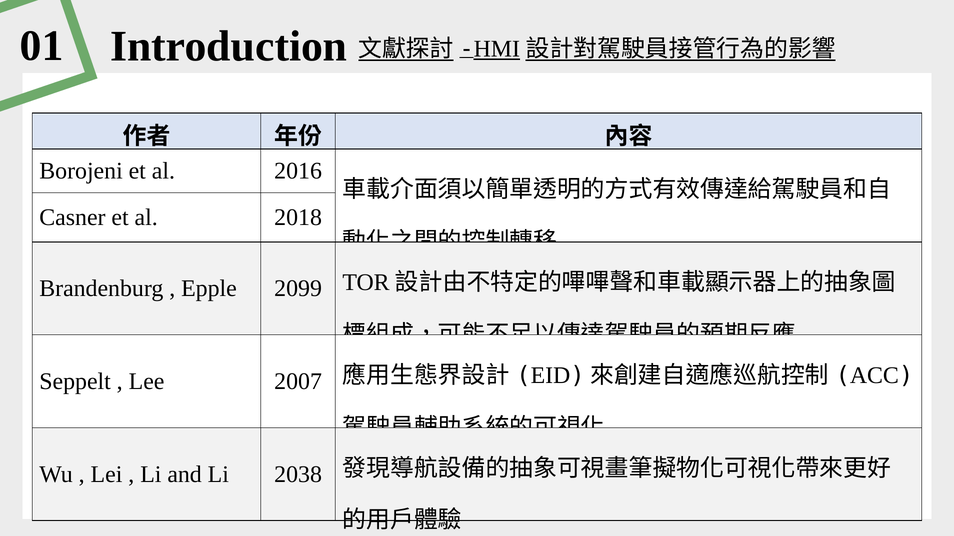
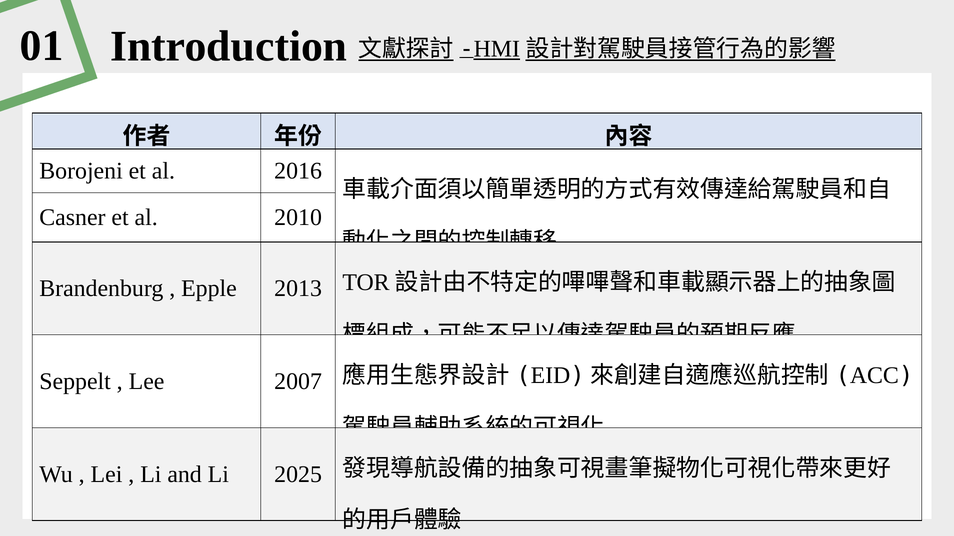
2018: 2018 -> 2010
2099: 2099 -> 2013
2038: 2038 -> 2025
